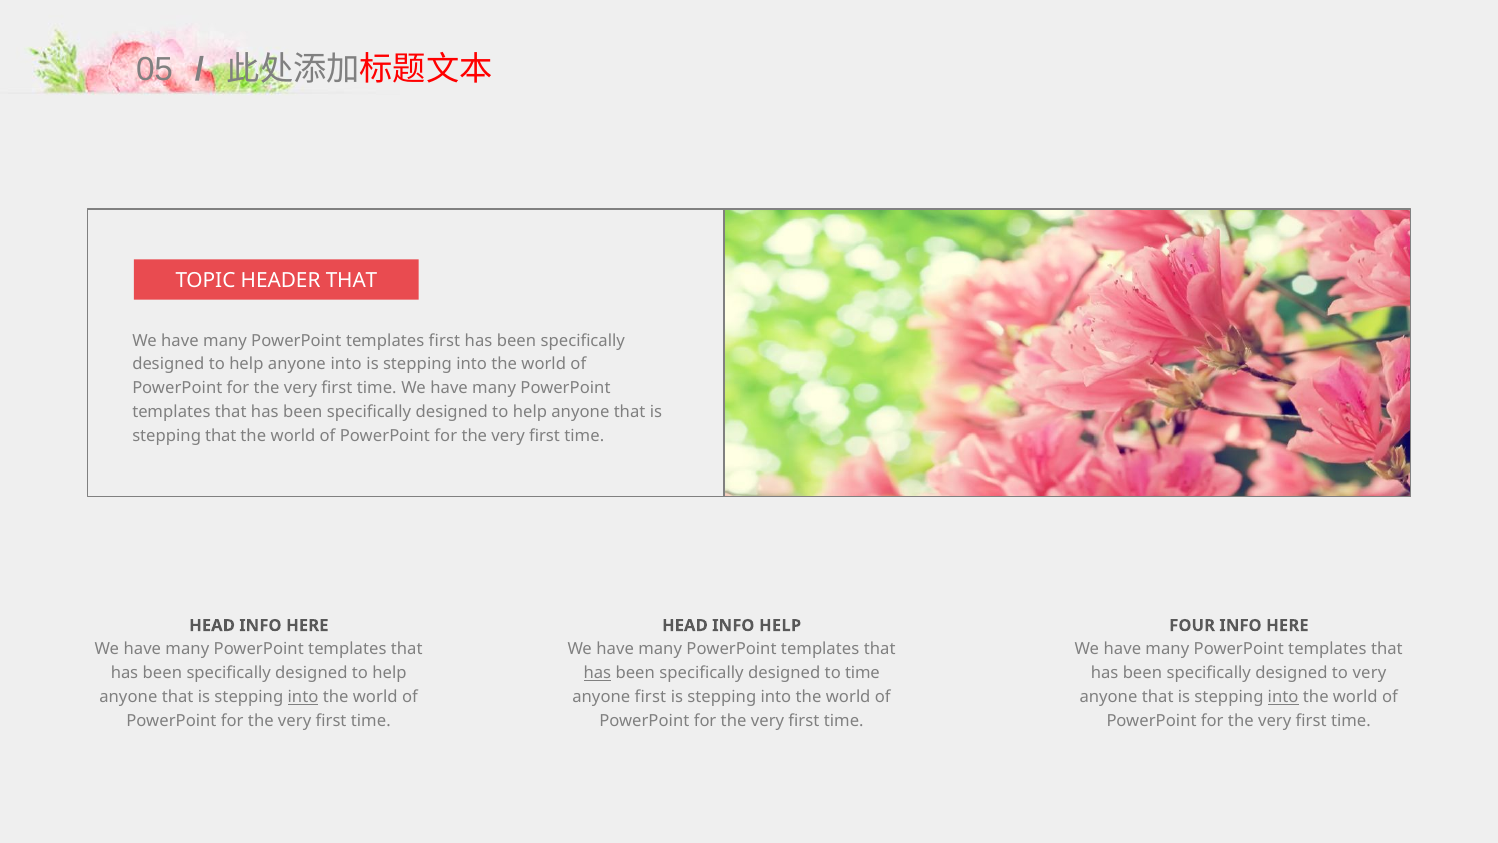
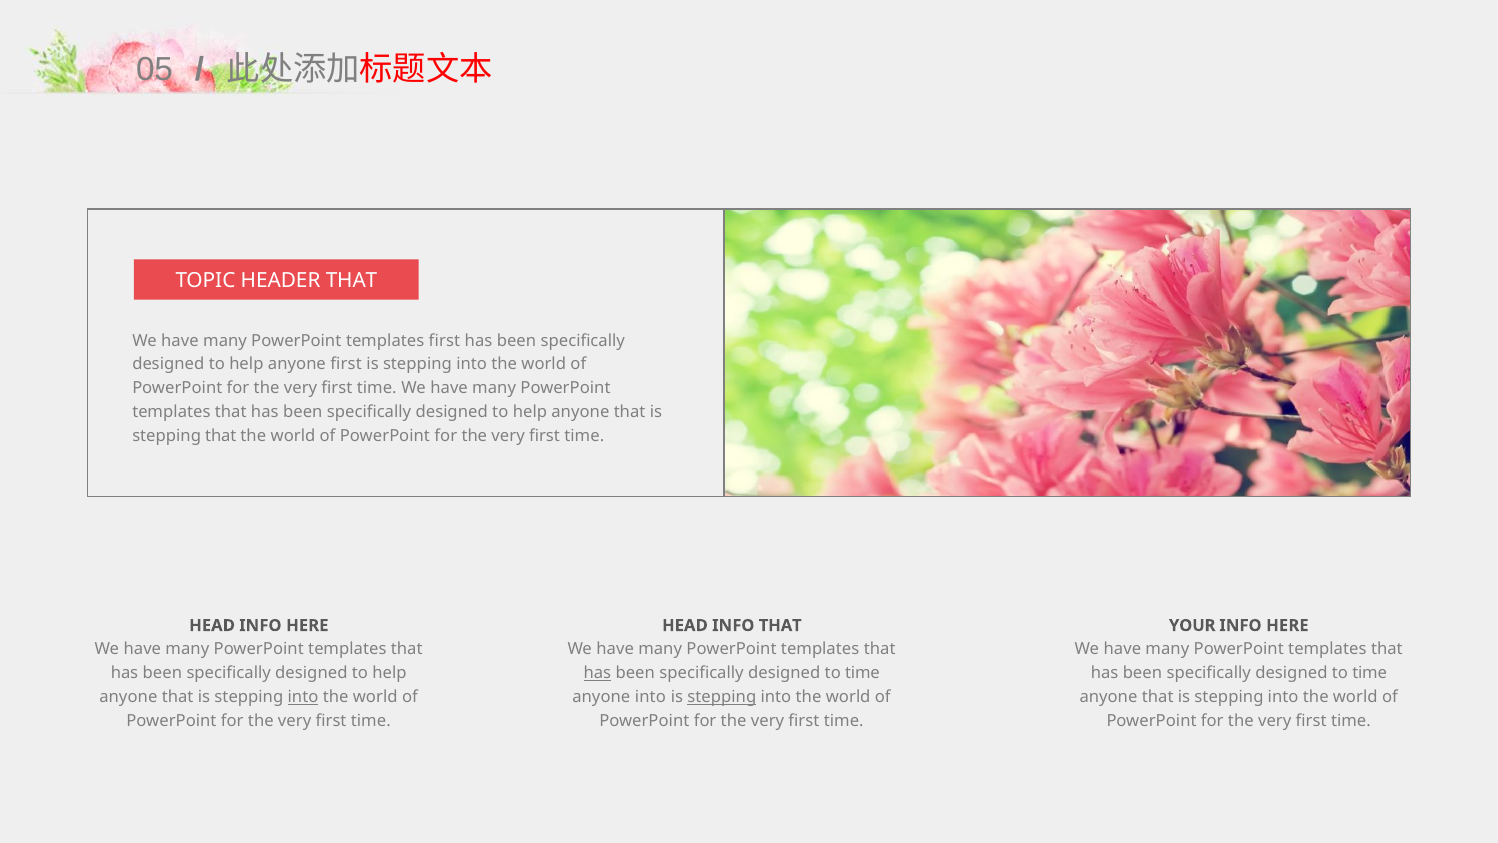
anyone into: into -> first
INFO HELP: HELP -> THAT
FOUR: FOUR -> YOUR
very at (1369, 673): very -> time
anyone first: first -> into
stepping at (722, 697) underline: none -> present
into at (1283, 697) underline: present -> none
